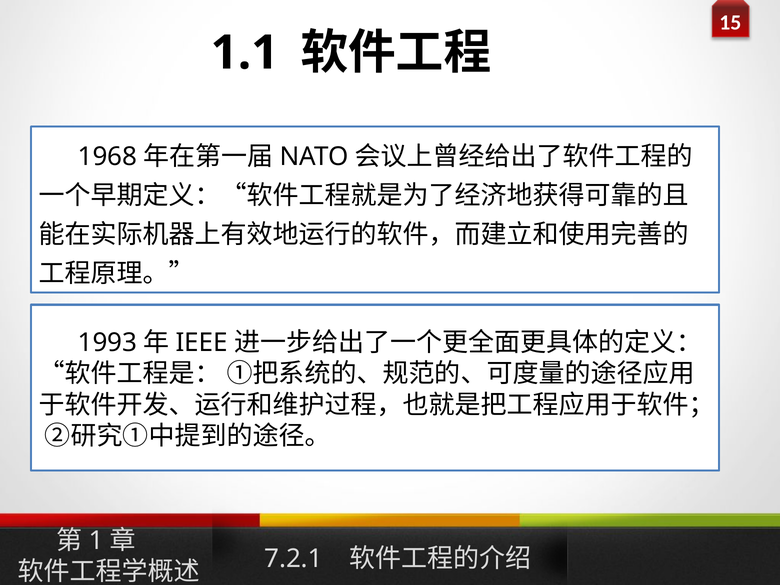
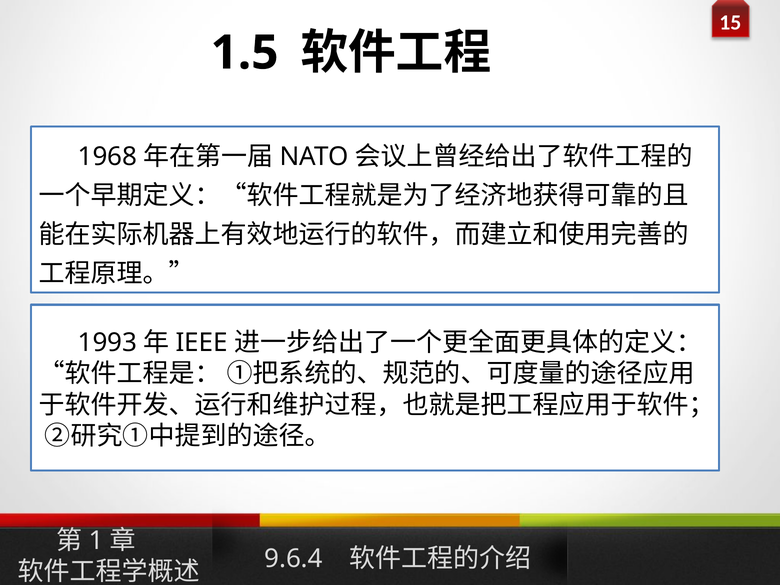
1.1: 1.1 -> 1.5
7.2.1: 7.2.1 -> 9.6.4
